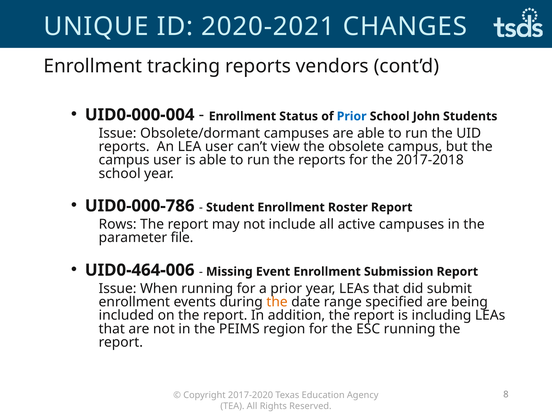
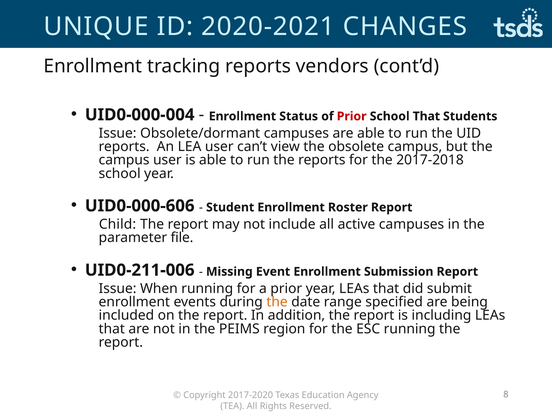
Prior at (352, 116) colour: blue -> red
School John: John -> That
UID0-000-786: UID0-000-786 -> UID0-000-606
Rows: Rows -> Child
UID0-464-006: UID0-464-006 -> UID0-211-006
